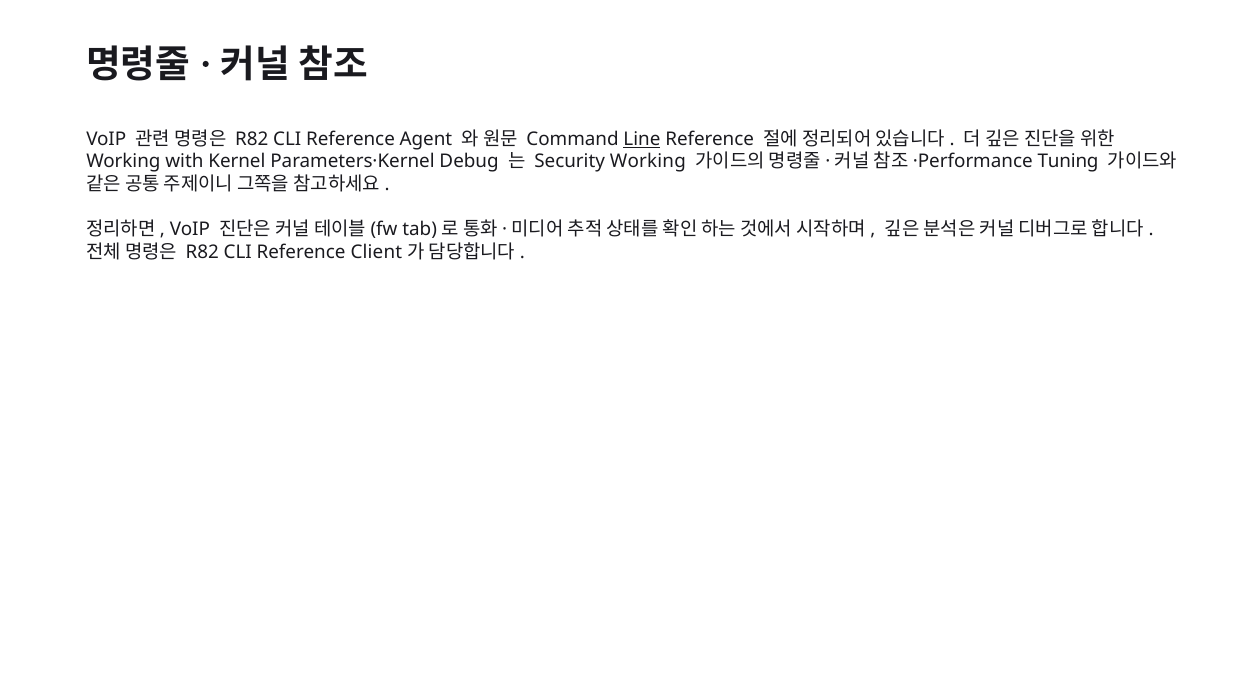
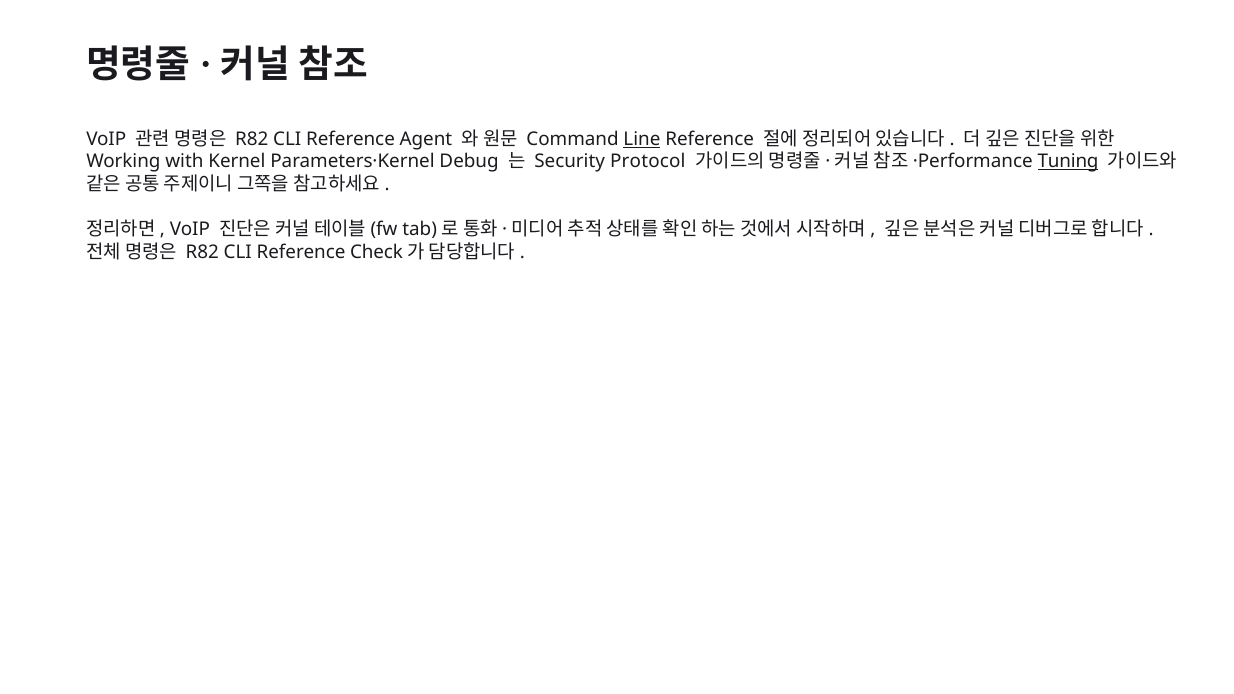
Security Working: Working -> Protocol
Tuning underline: none -> present
Client: Client -> Check
